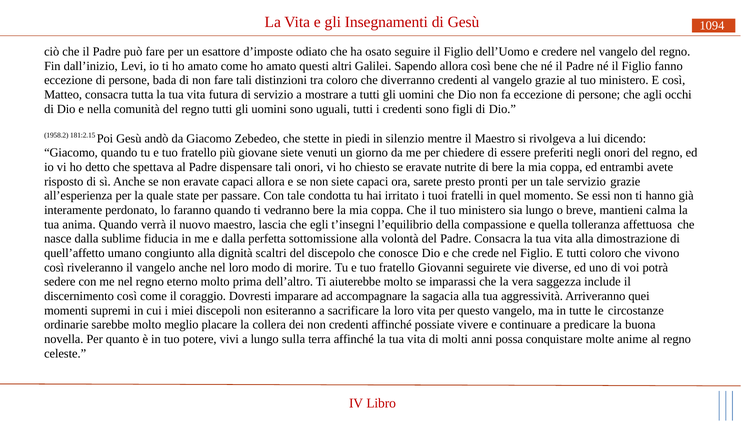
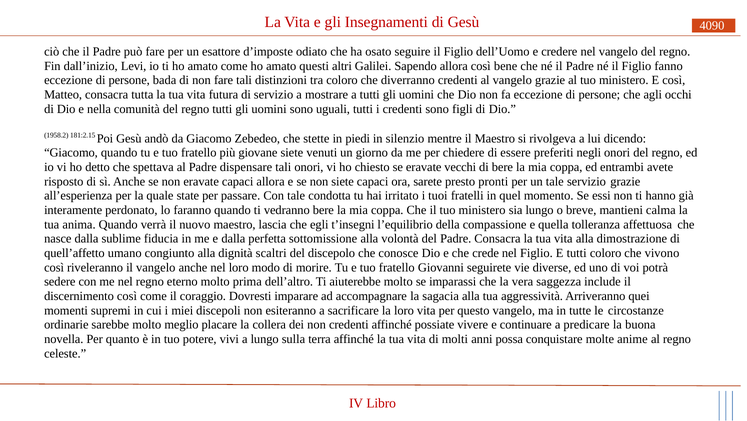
1094: 1094 -> 4090
nutrite: nutrite -> vecchi
